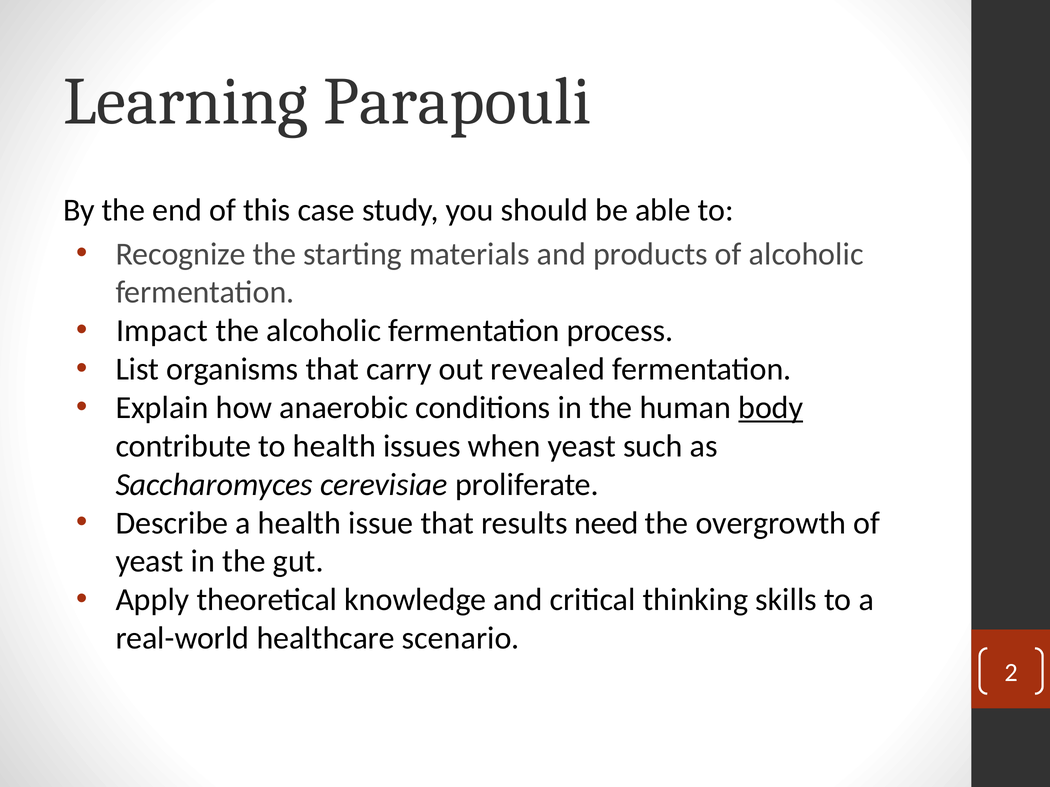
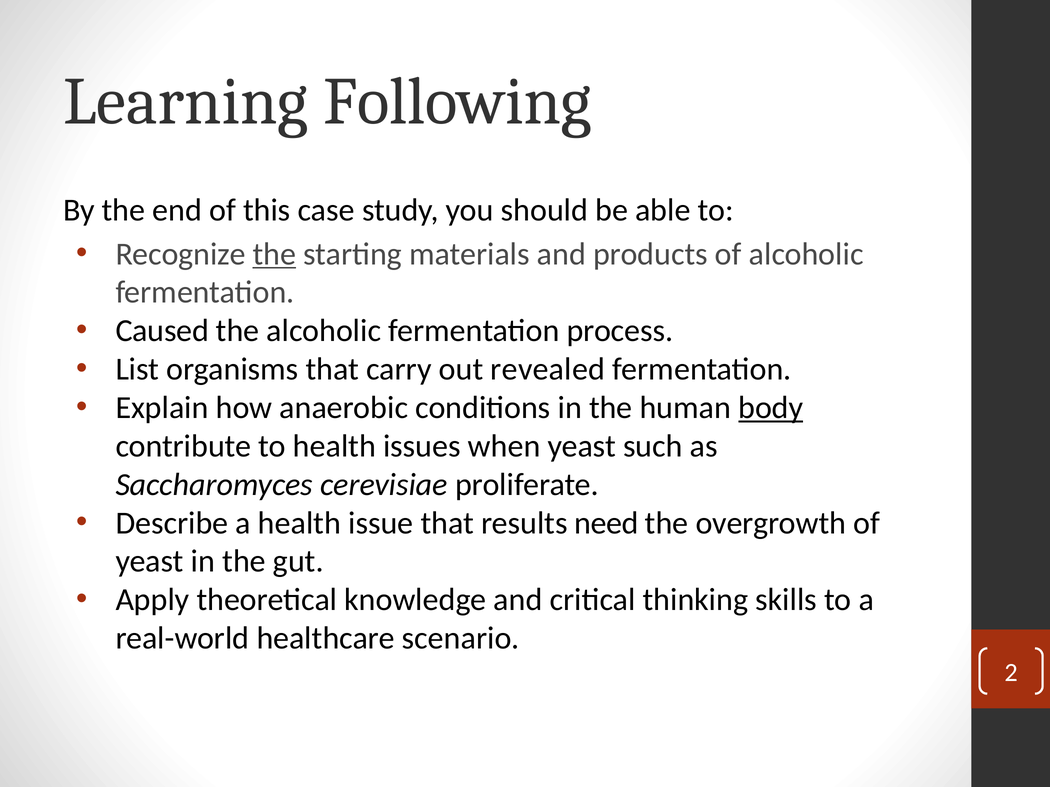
Parapouli: Parapouli -> Following
the at (274, 254) underline: none -> present
Impact: Impact -> Caused
